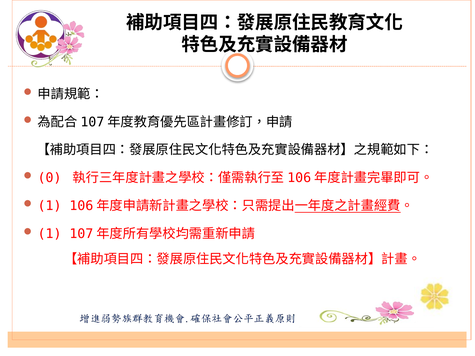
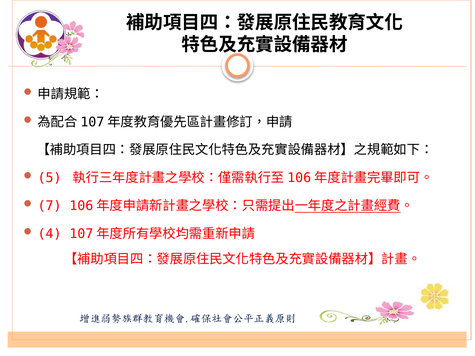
0: 0 -> 5
1 at (50, 206): 1 -> 7
1 at (50, 234): 1 -> 4
